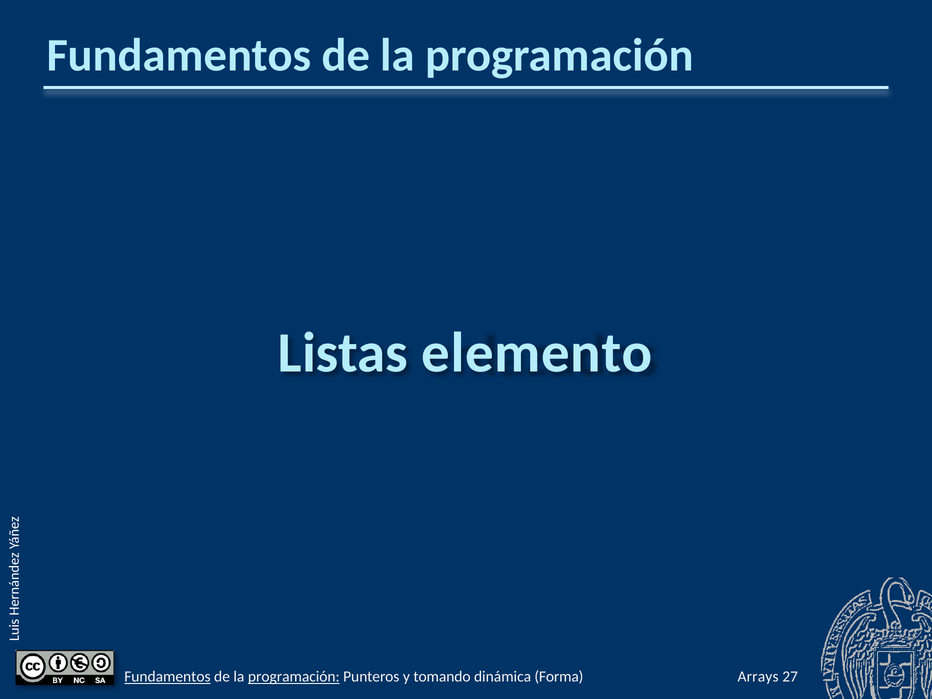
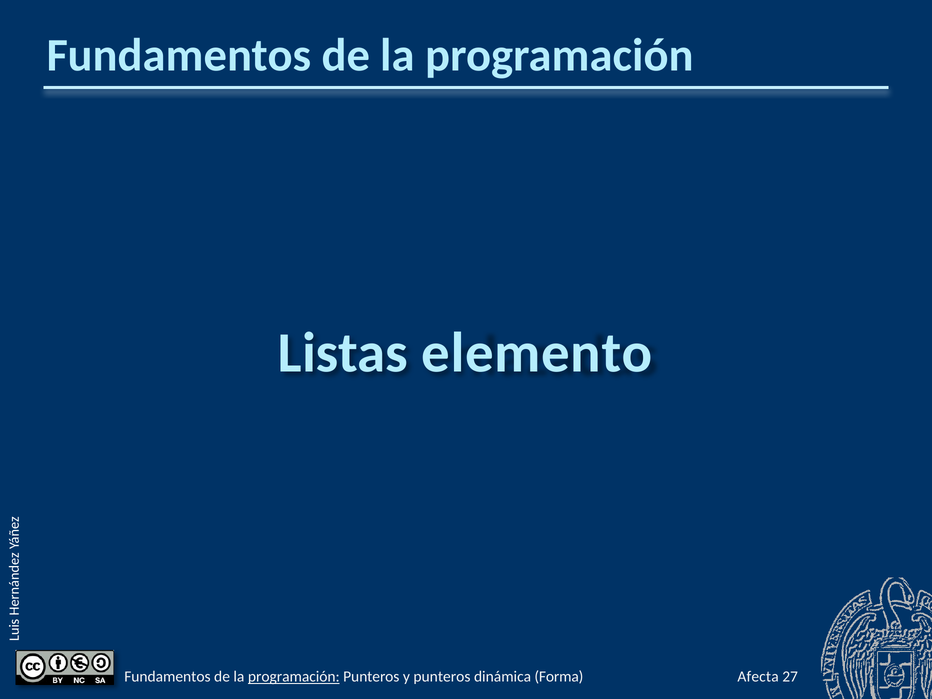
Arrays: Arrays -> Afecta
Fundamentos at (167, 677) underline: present -> none
y tomando: tomando -> punteros
